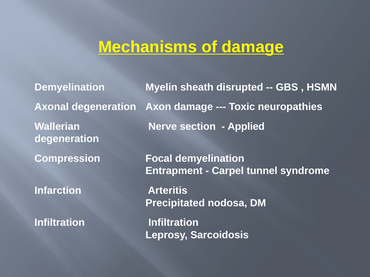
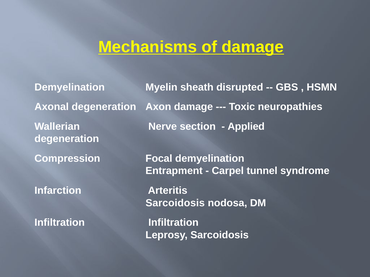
Precipitated at (175, 203): Precipitated -> Sarcoidosis
